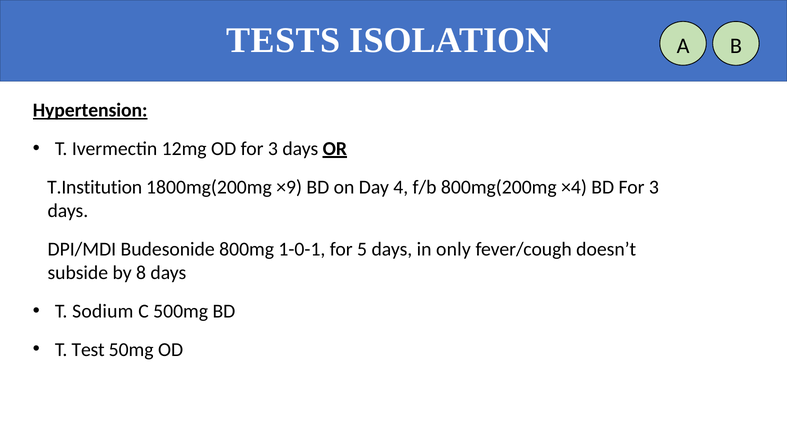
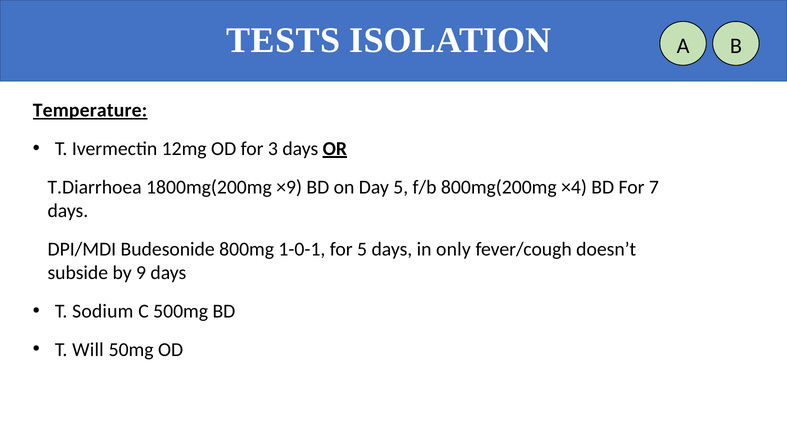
Hypertension: Hypertension -> Temperature
T.Institution: T.Institution -> T.Diarrhoea
Day 4: 4 -> 5
BD For 3: 3 -> 7
8: 8 -> 9
Test: Test -> Will
